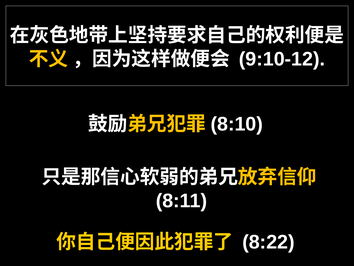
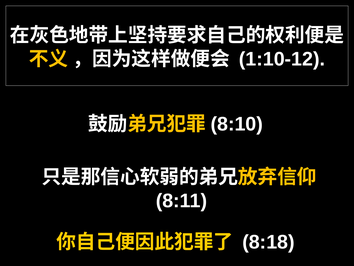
9:10-12: 9:10-12 -> 1:10-12
8:22: 8:22 -> 8:18
